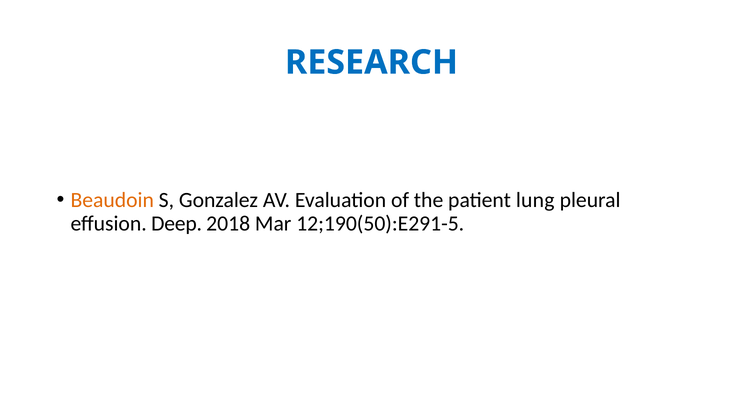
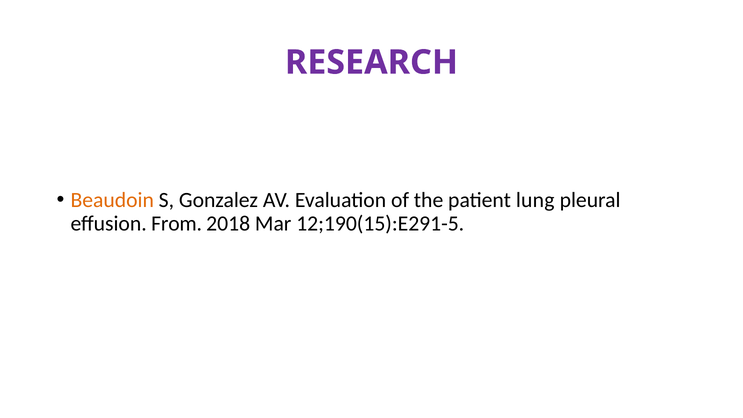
RESEARCH colour: blue -> purple
Deep: Deep -> From
12;190(50):E291-5: 12;190(50):E291-5 -> 12;190(15):E291-5
